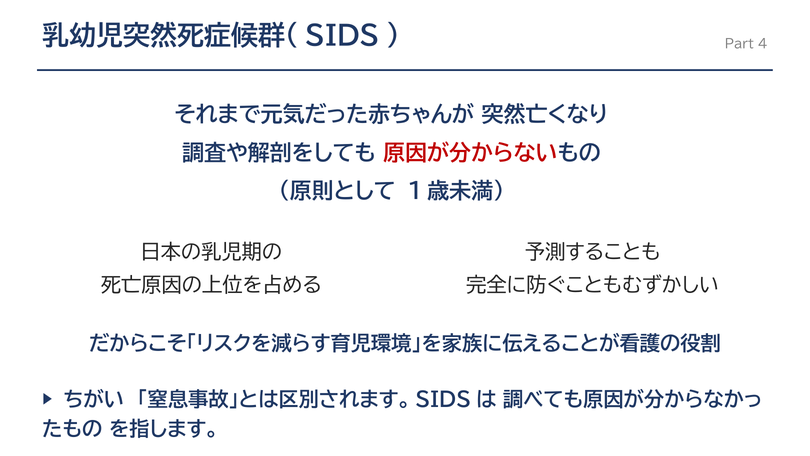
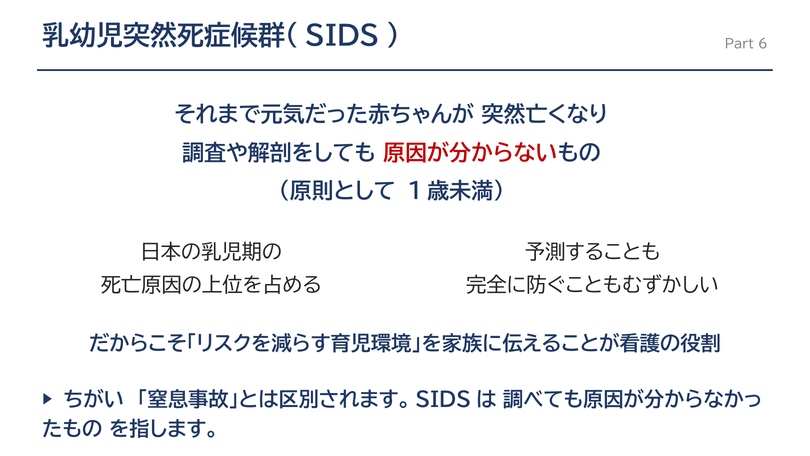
4: 4 -> 6
